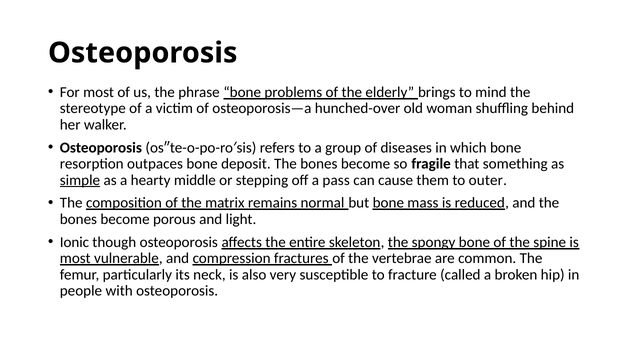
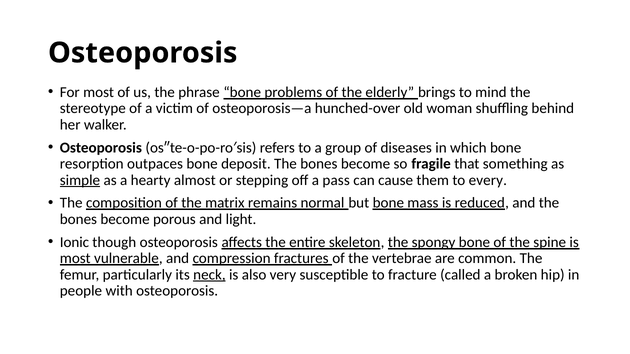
middle: middle -> almost
outer: outer -> every
neck underline: none -> present
